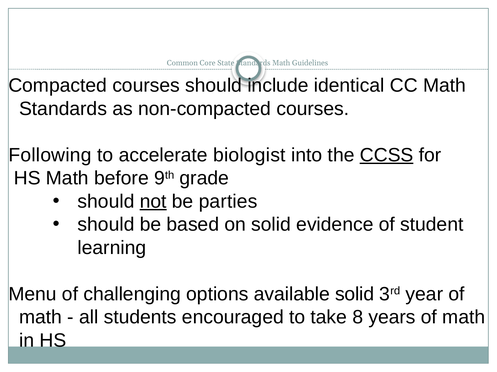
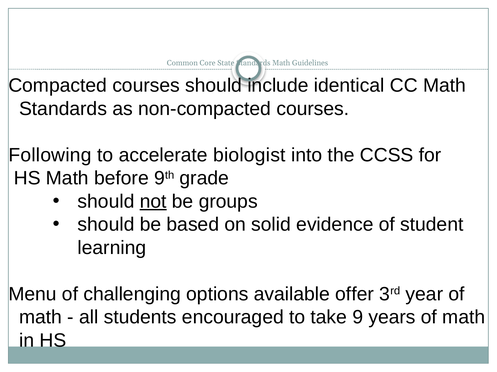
CCSS underline: present -> none
parties: parties -> groups
available solid: solid -> offer
8: 8 -> 9
